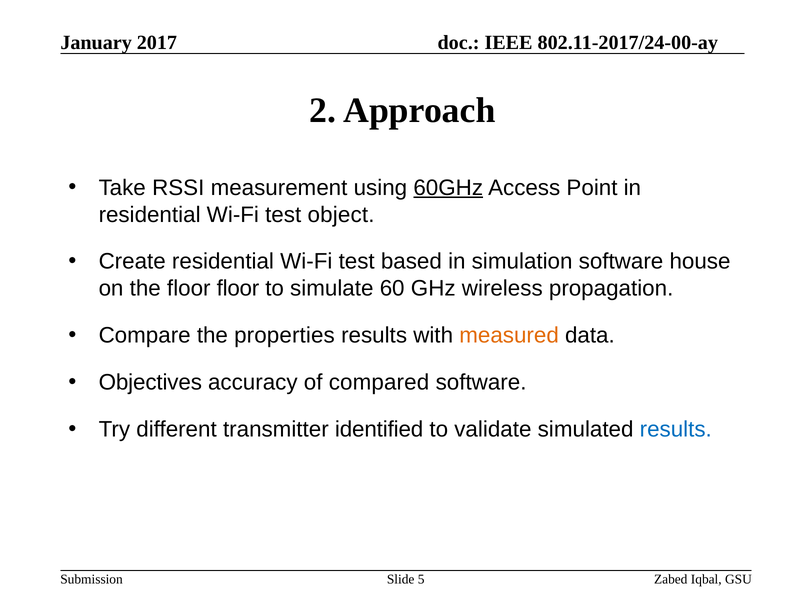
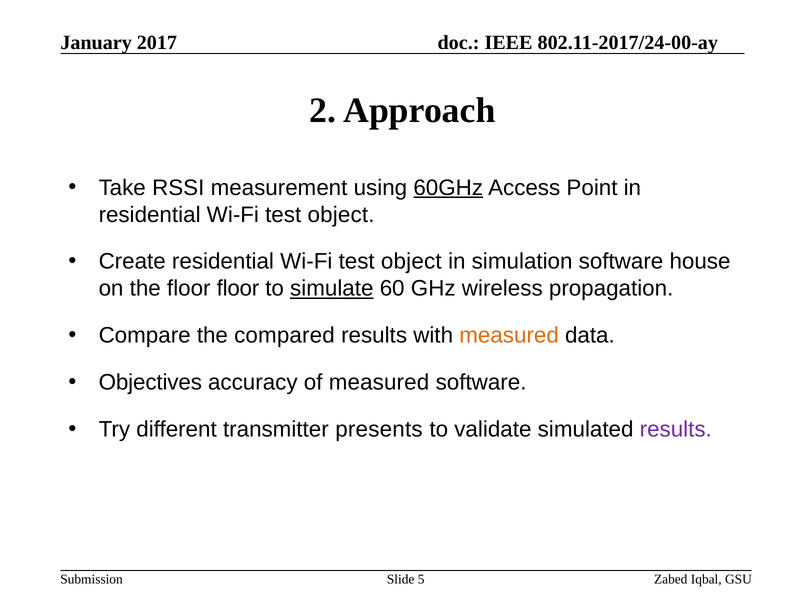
based at (411, 261): based -> object
simulate underline: none -> present
properties: properties -> compared
of compared: compared -> measured
identified: identified -> presents
results at (676, 429) colour: blue -> purple
